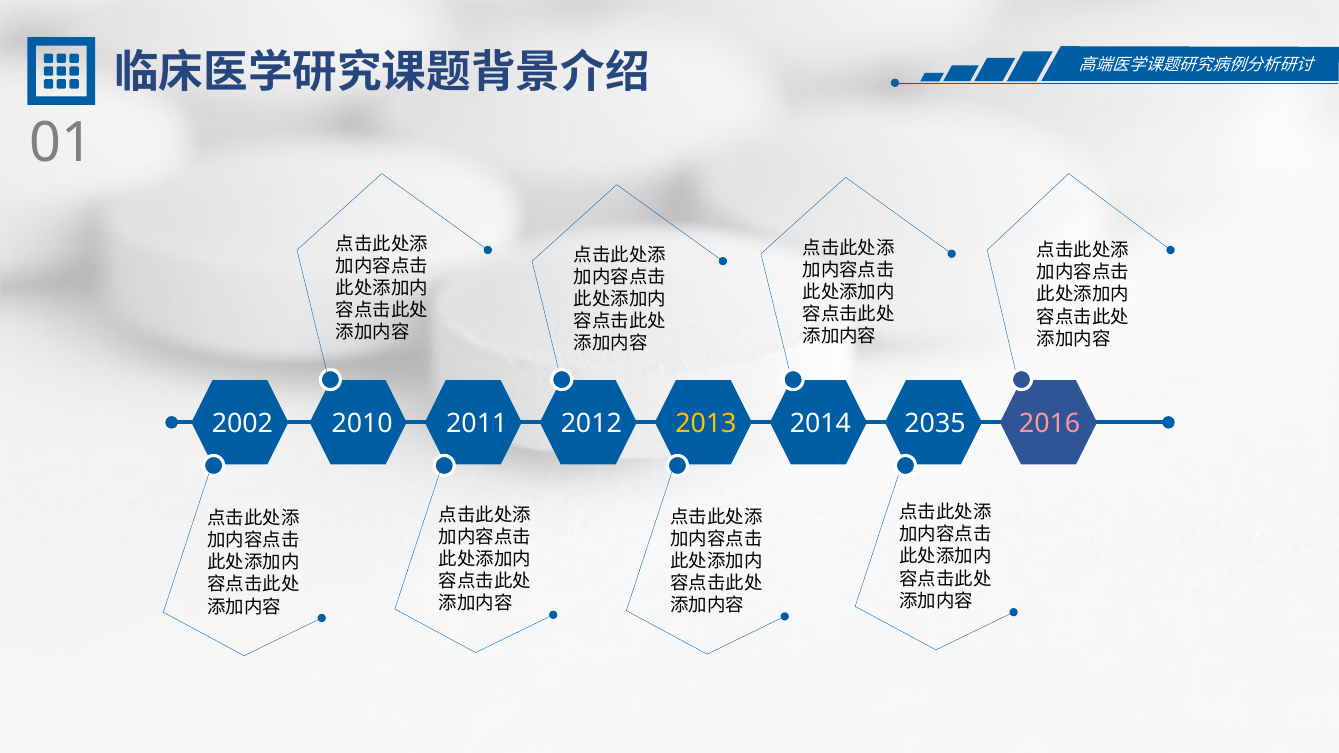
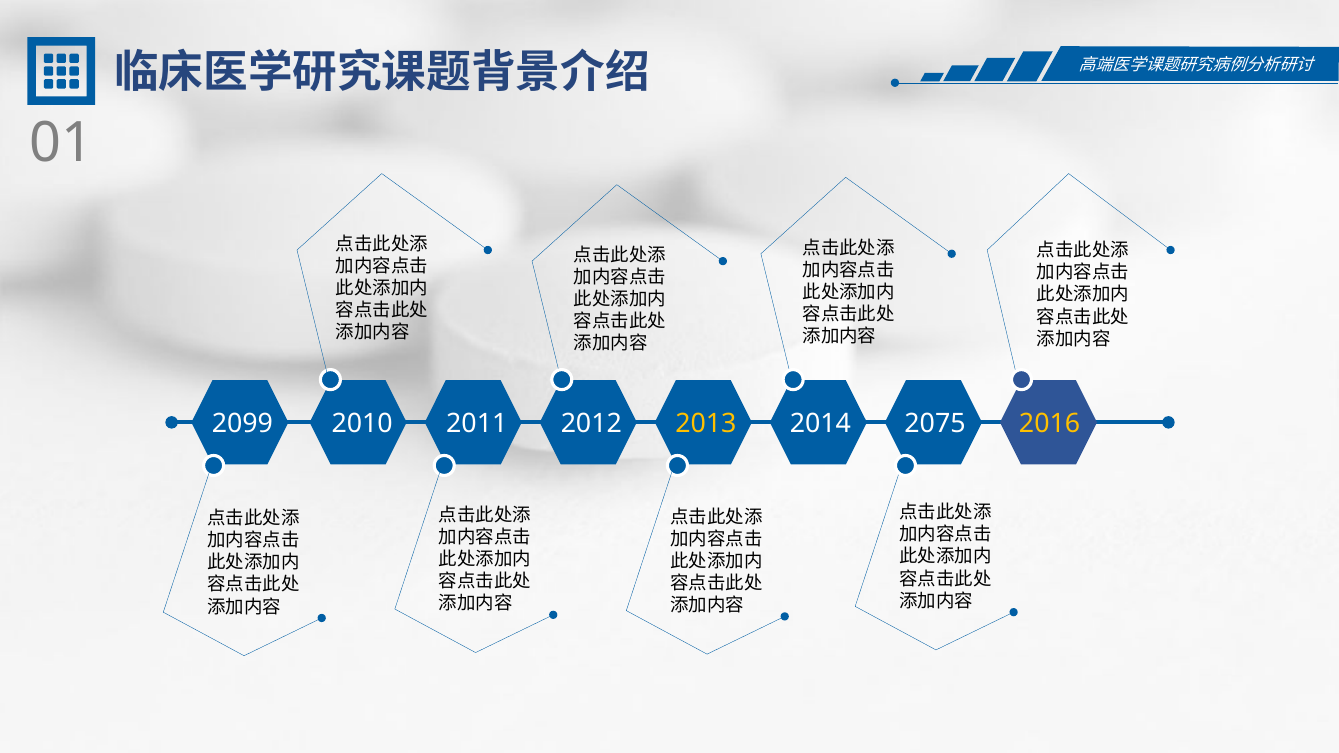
2002: 2002 -> 2099
2035: 2035 -> 2075
2016 colour: pink -> yellow
